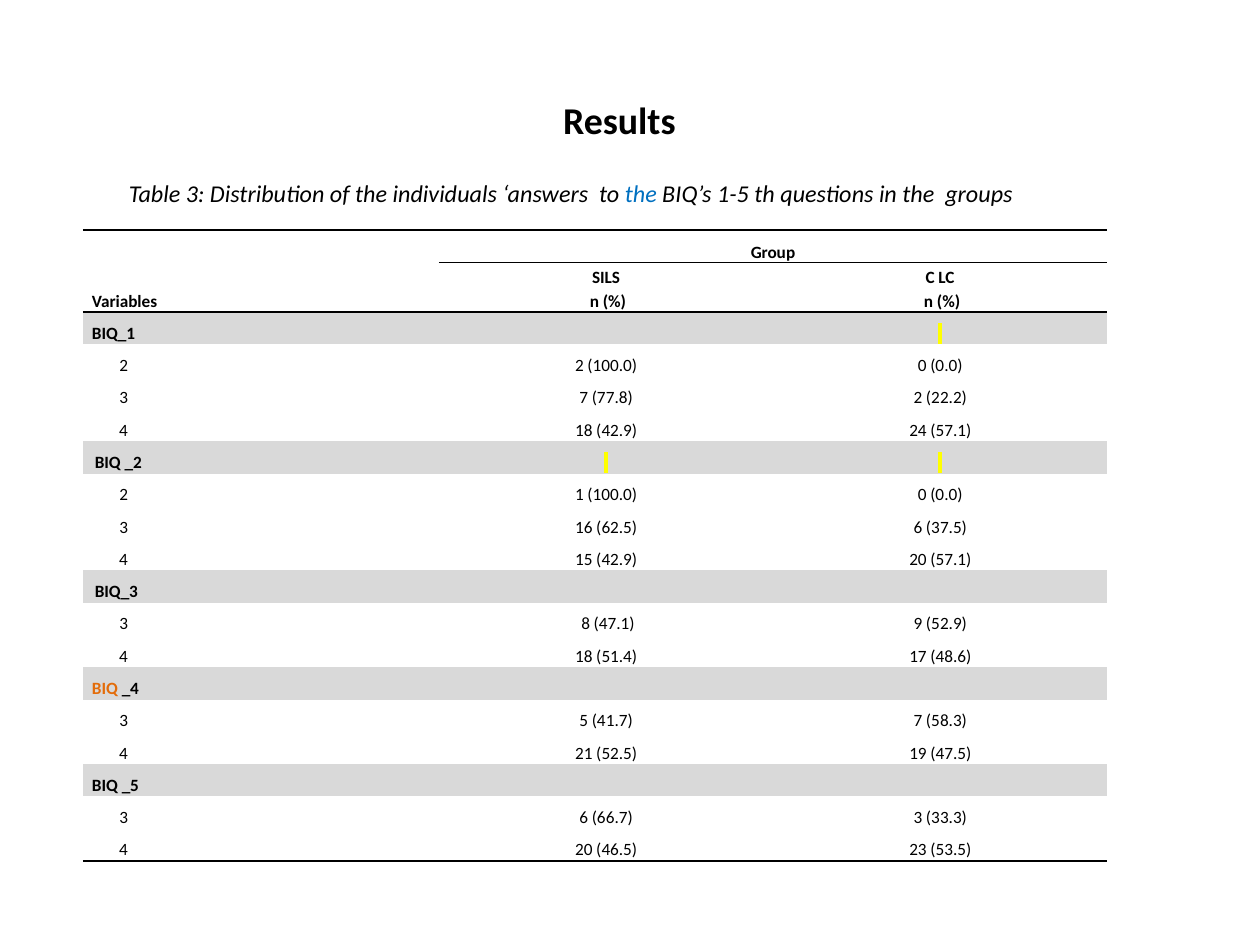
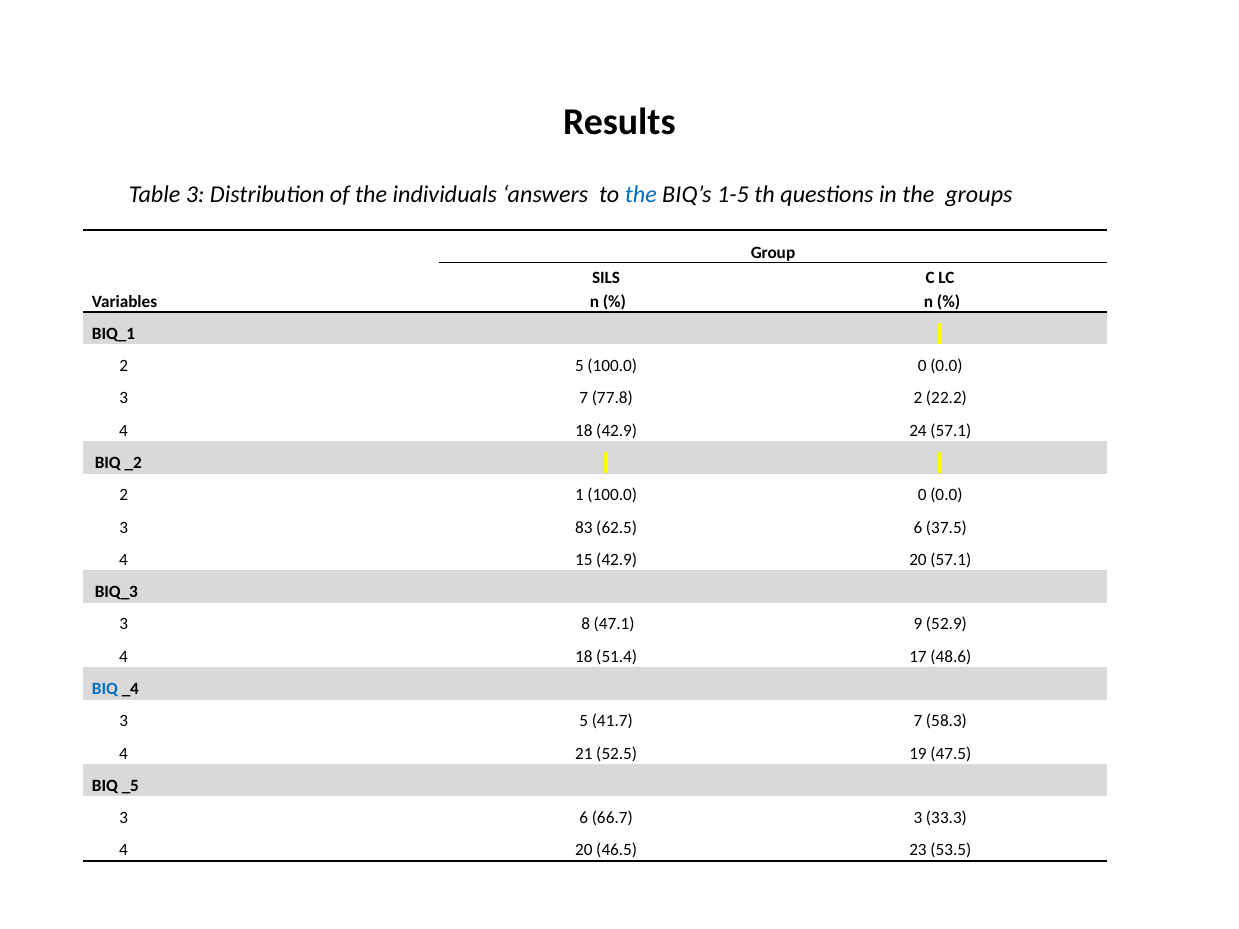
2 2: 2 -> 5
16: 16 -> 83
BIQ at (105, 689) colour: orange -> blue
